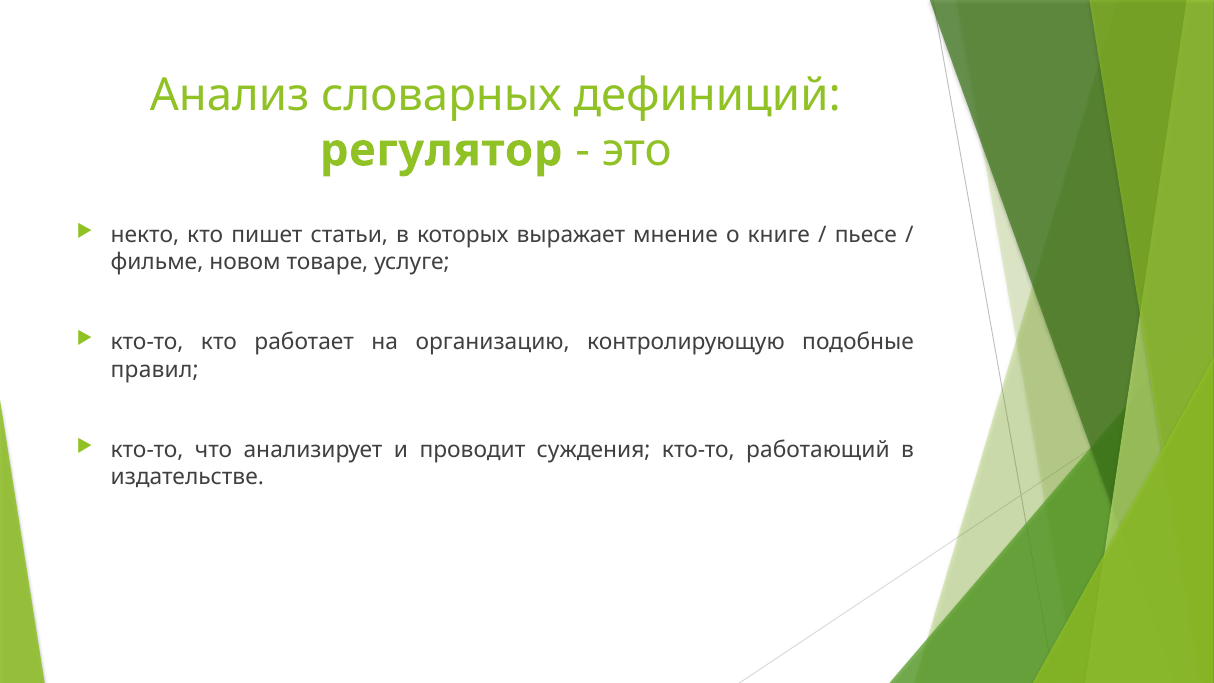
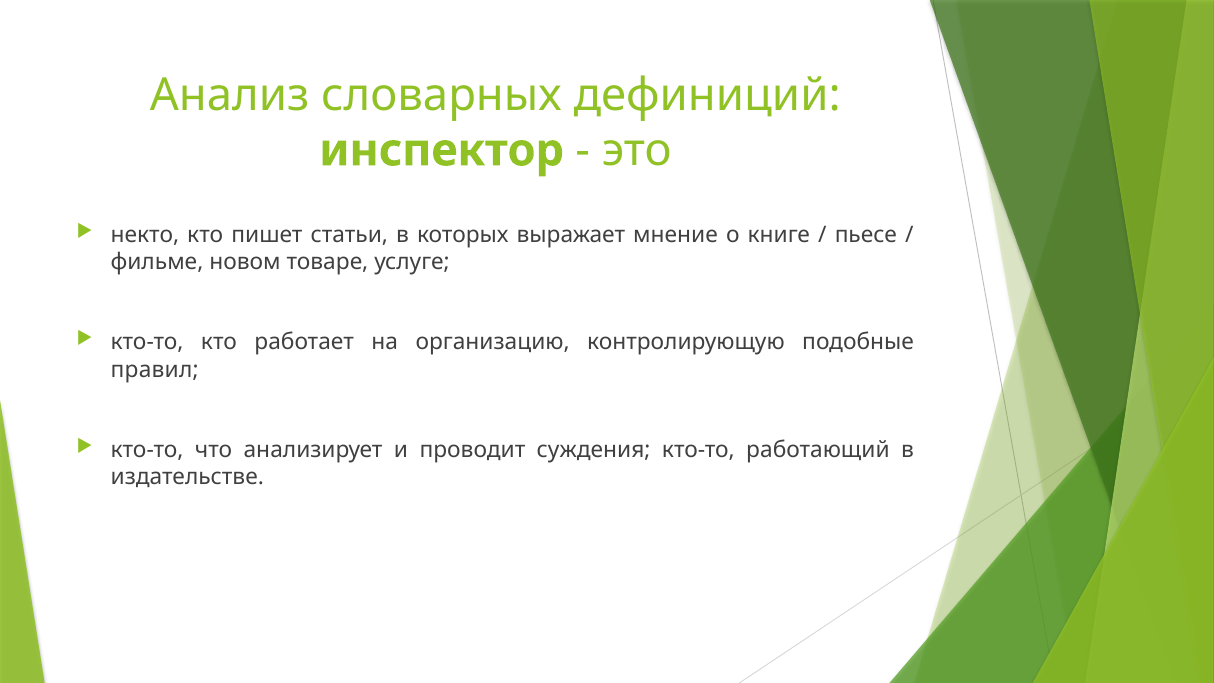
регулятор: регулятор -> инспектор
